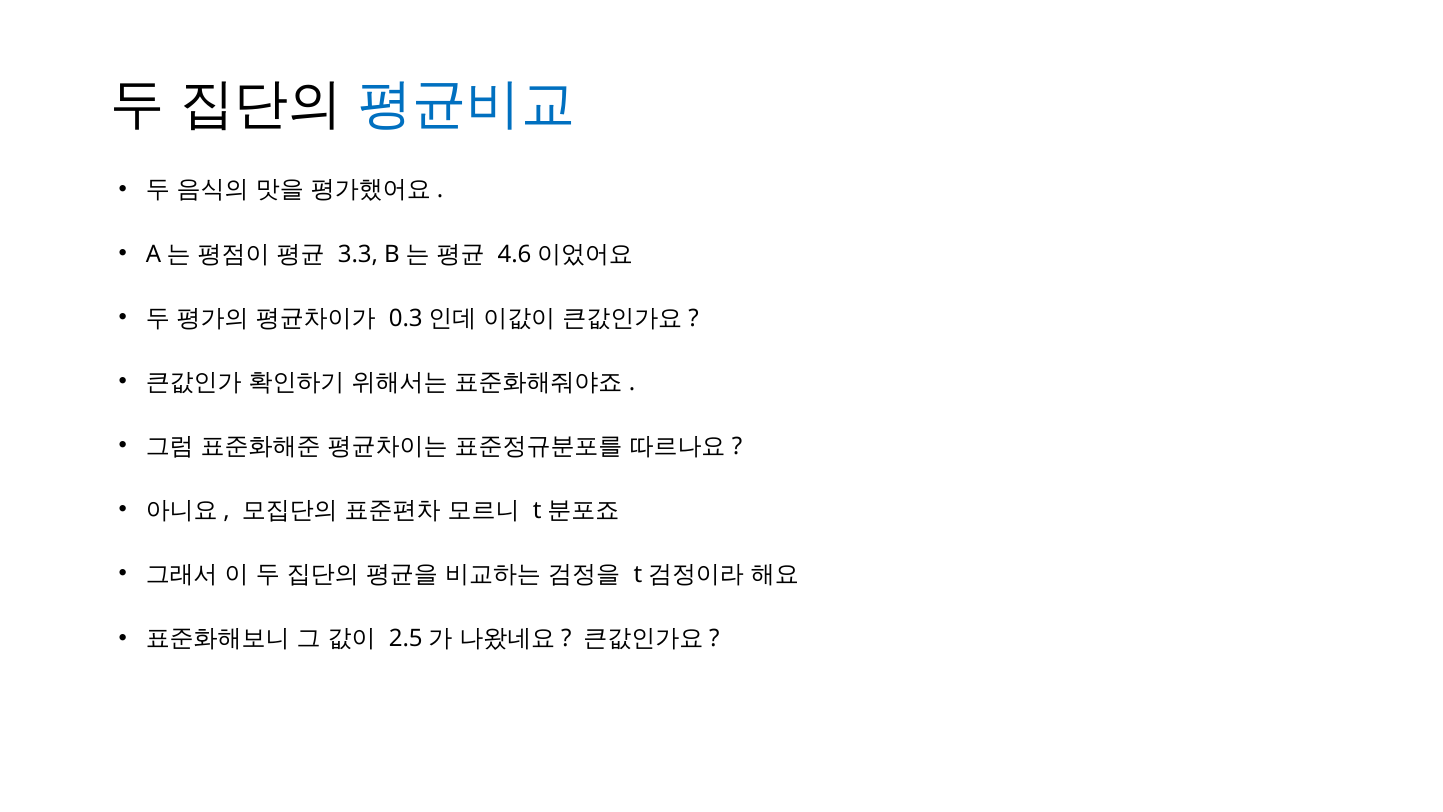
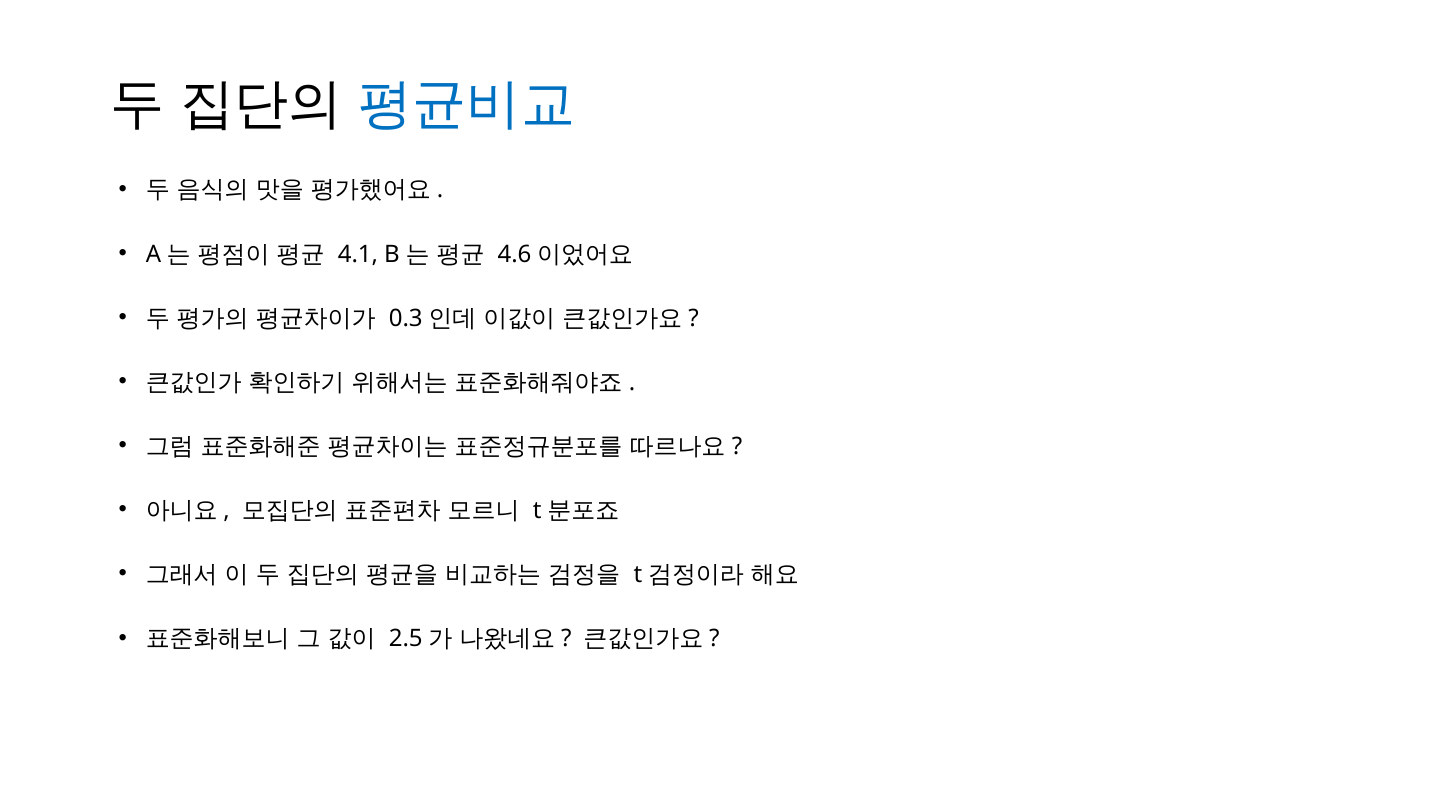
3.3: 3.3 -> 4.1
